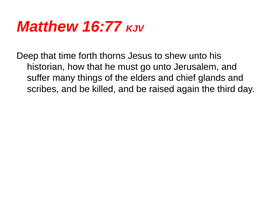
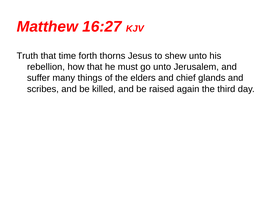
16:77: 16:77 -> 16:27
Deep: Deep -> Truth
historian: historian -> rebellion
